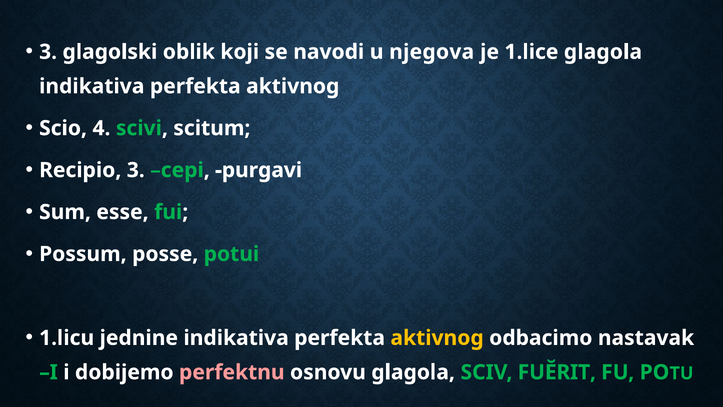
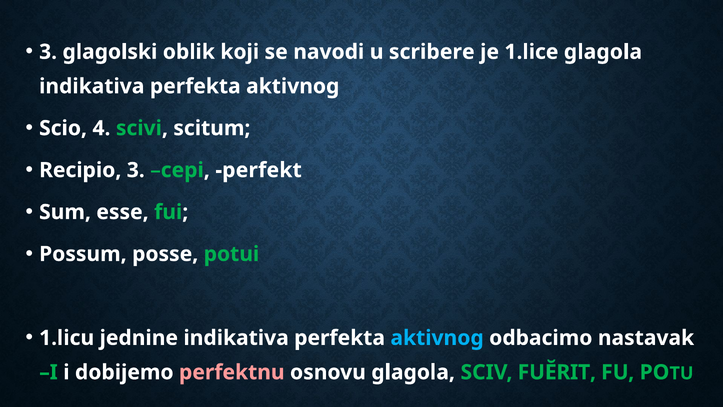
njegova: njegova -> scribere
purgavi: purgavi -> perfekt
aktivnog at (437, 338) colour: yellow -> light blue
